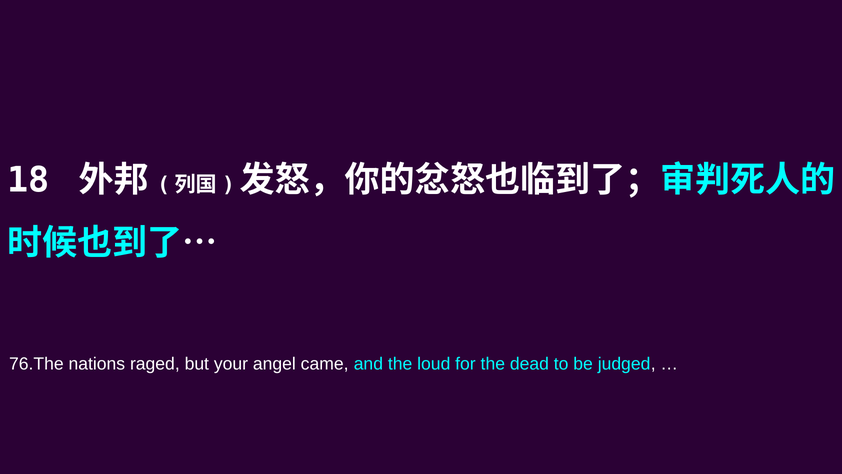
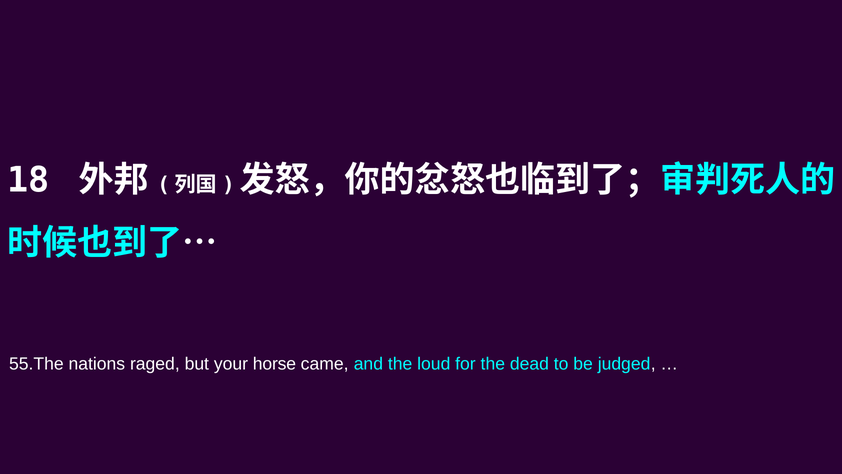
76.The: 76.The -> 55.The
angel: angel -> horse
